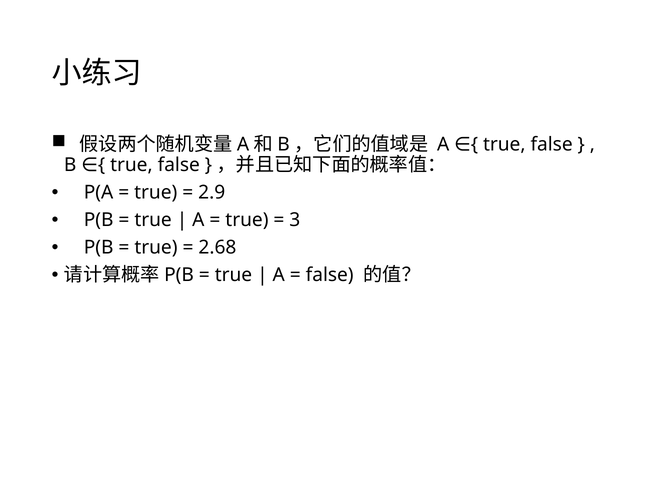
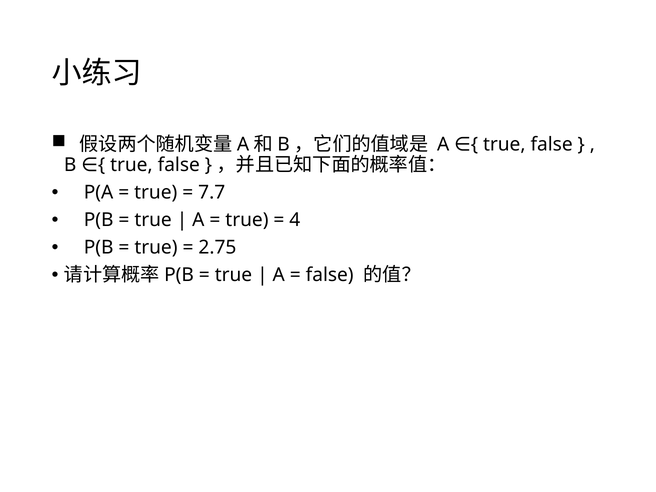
2.9: 2.9 -> 7.7
3: 3 -> 4
2.68: 2.68 -> 2.75
